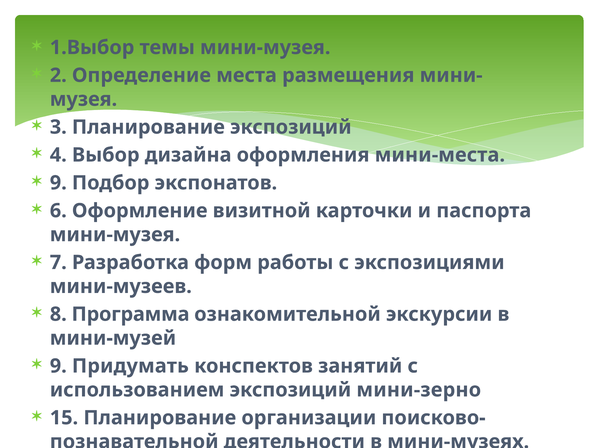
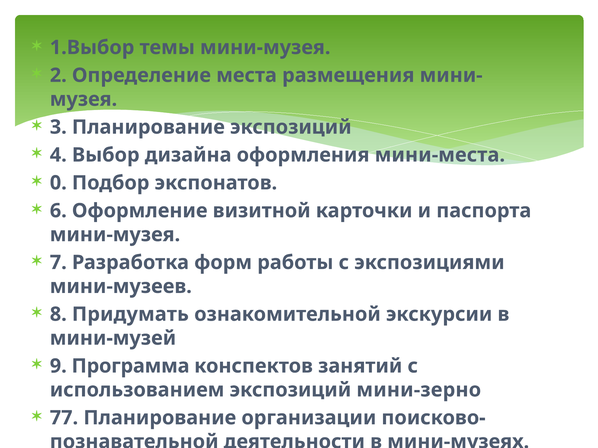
9 at (58, 183): 9 -> 0
Программа: Программа -> Придумать
Придумать: Придумать -> Программа
15: 15 -> 77
